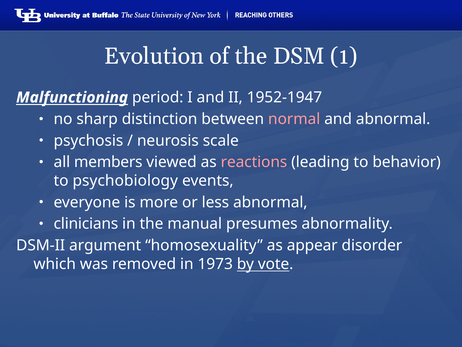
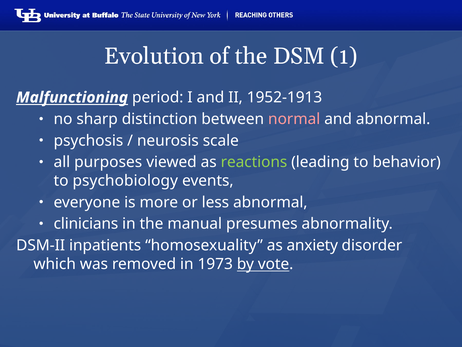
1952-1947: 1952-1947 -> 1952-1913
members: members -> purposes
reactions colour: pink -> light green
argument: argument -> inpatients
appear: appear -> anxiety
